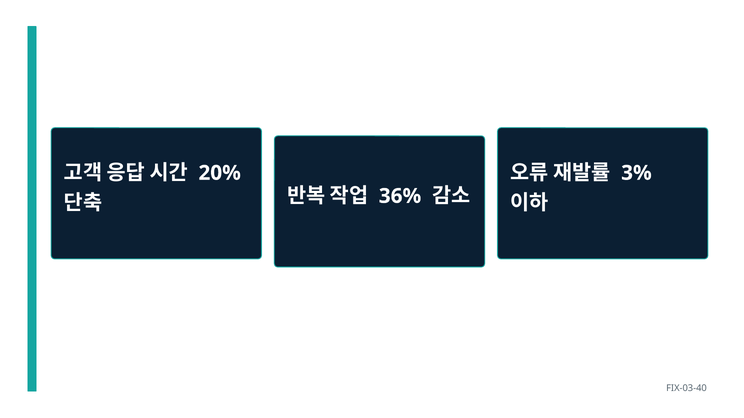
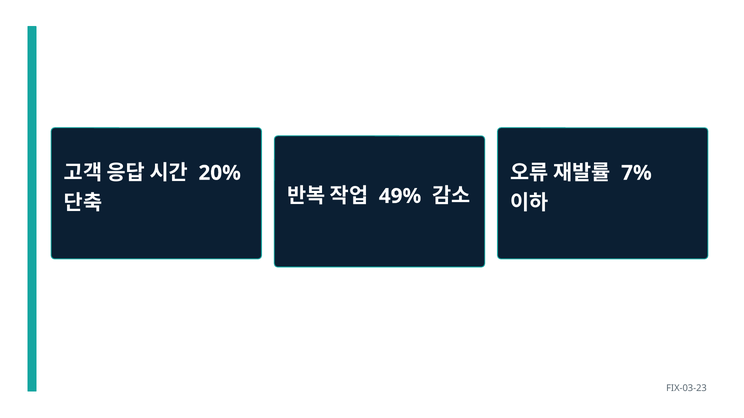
3%: 3% -> 7%
36%: 36% -> 49%
FIX-03-40: FIX-03-40 -> FIX-03-23
